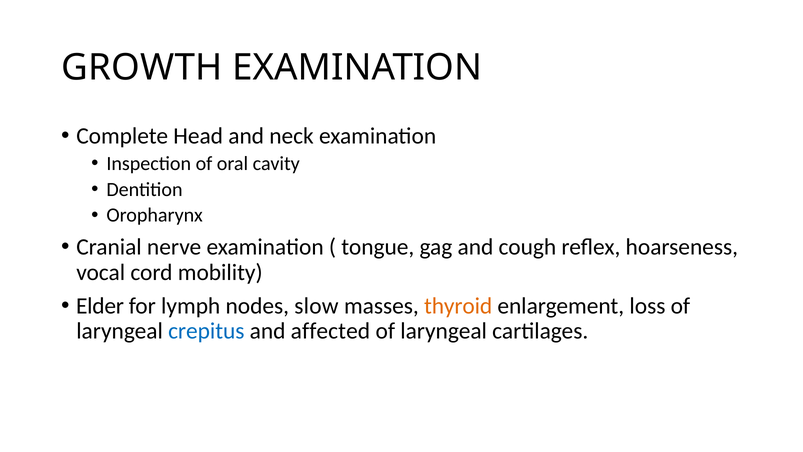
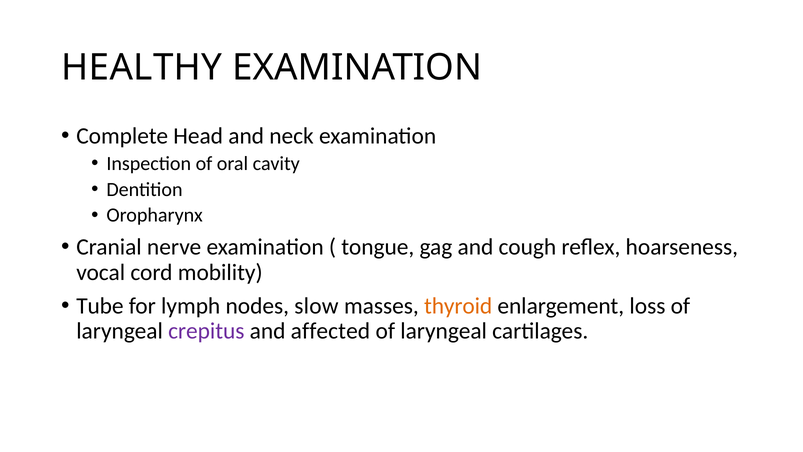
GROWTH: GROWTH -> HEALTHY
Elder: Elder -> Tube
crepitus colour: blue -> purple
